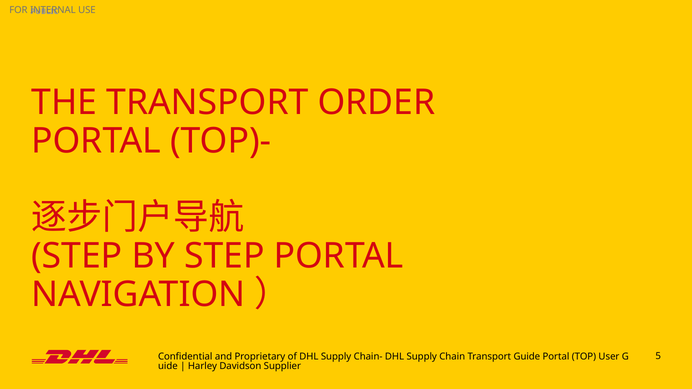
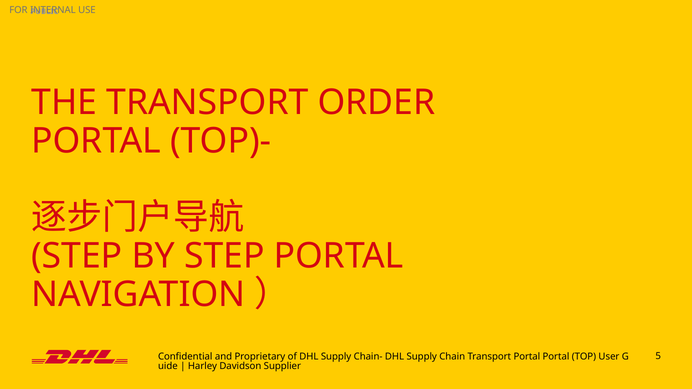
Transport Guide: Guide -> Portal
